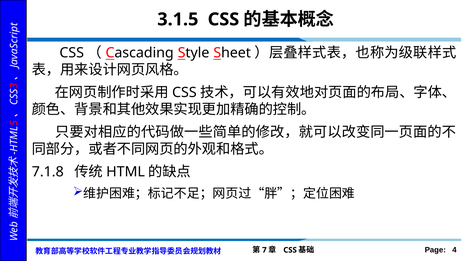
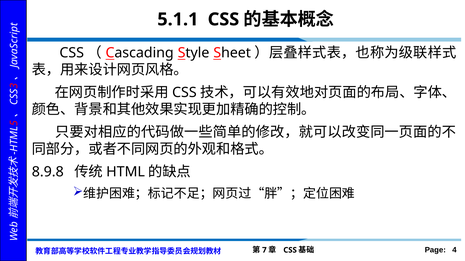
3.1.5: 3.1.5 -> 5.1.1
7.1.8: 7.1.8 -> 8.9.8
